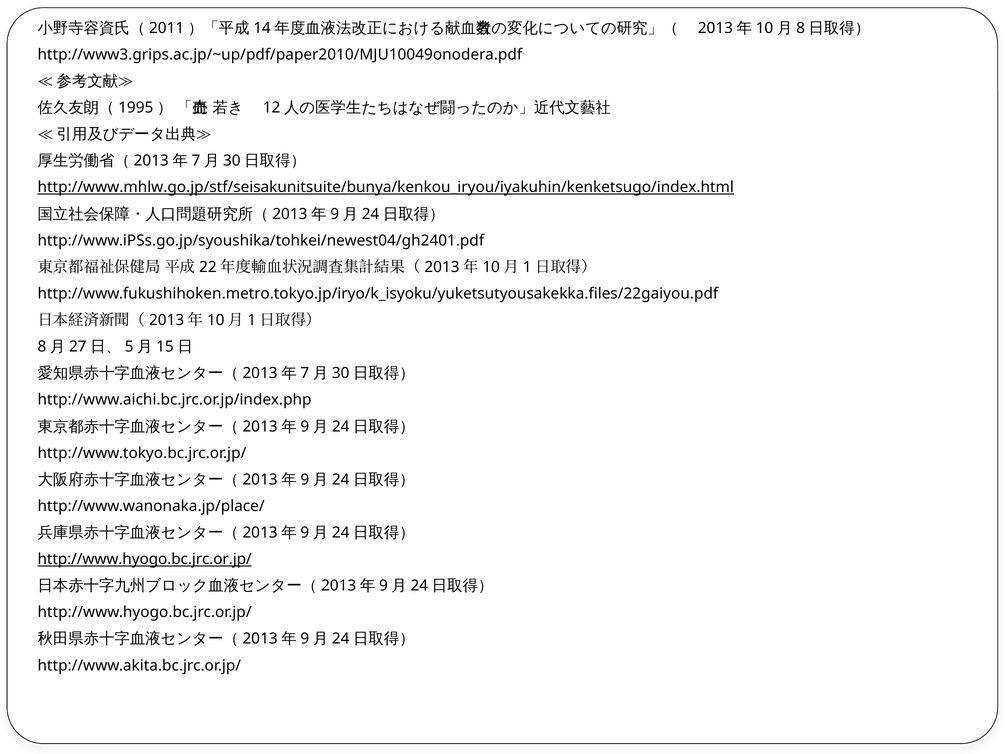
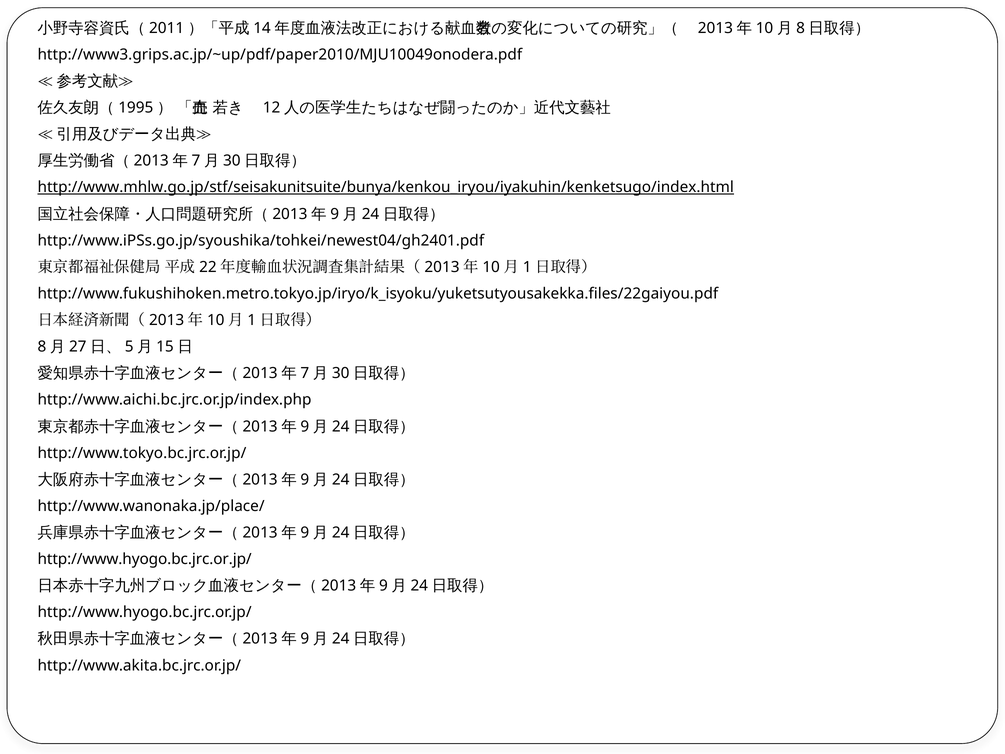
http://www.hyogo.bc.jrc.or.jp/ at (145, 559) underline: present -> none
